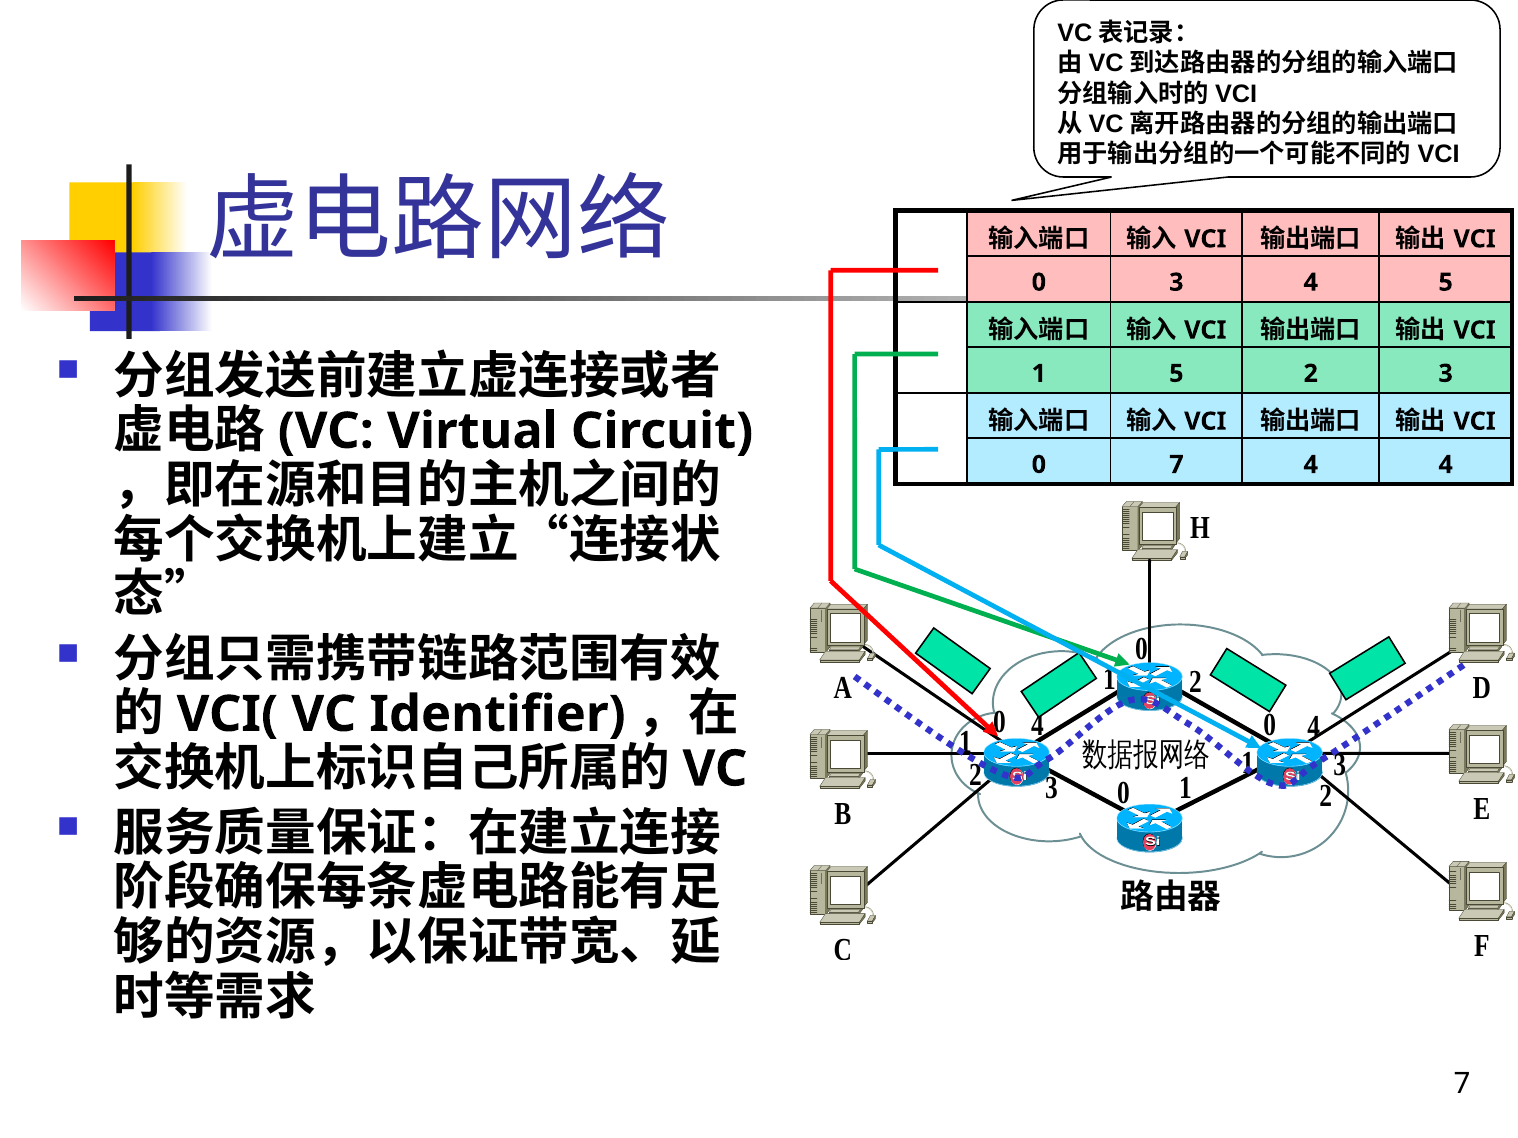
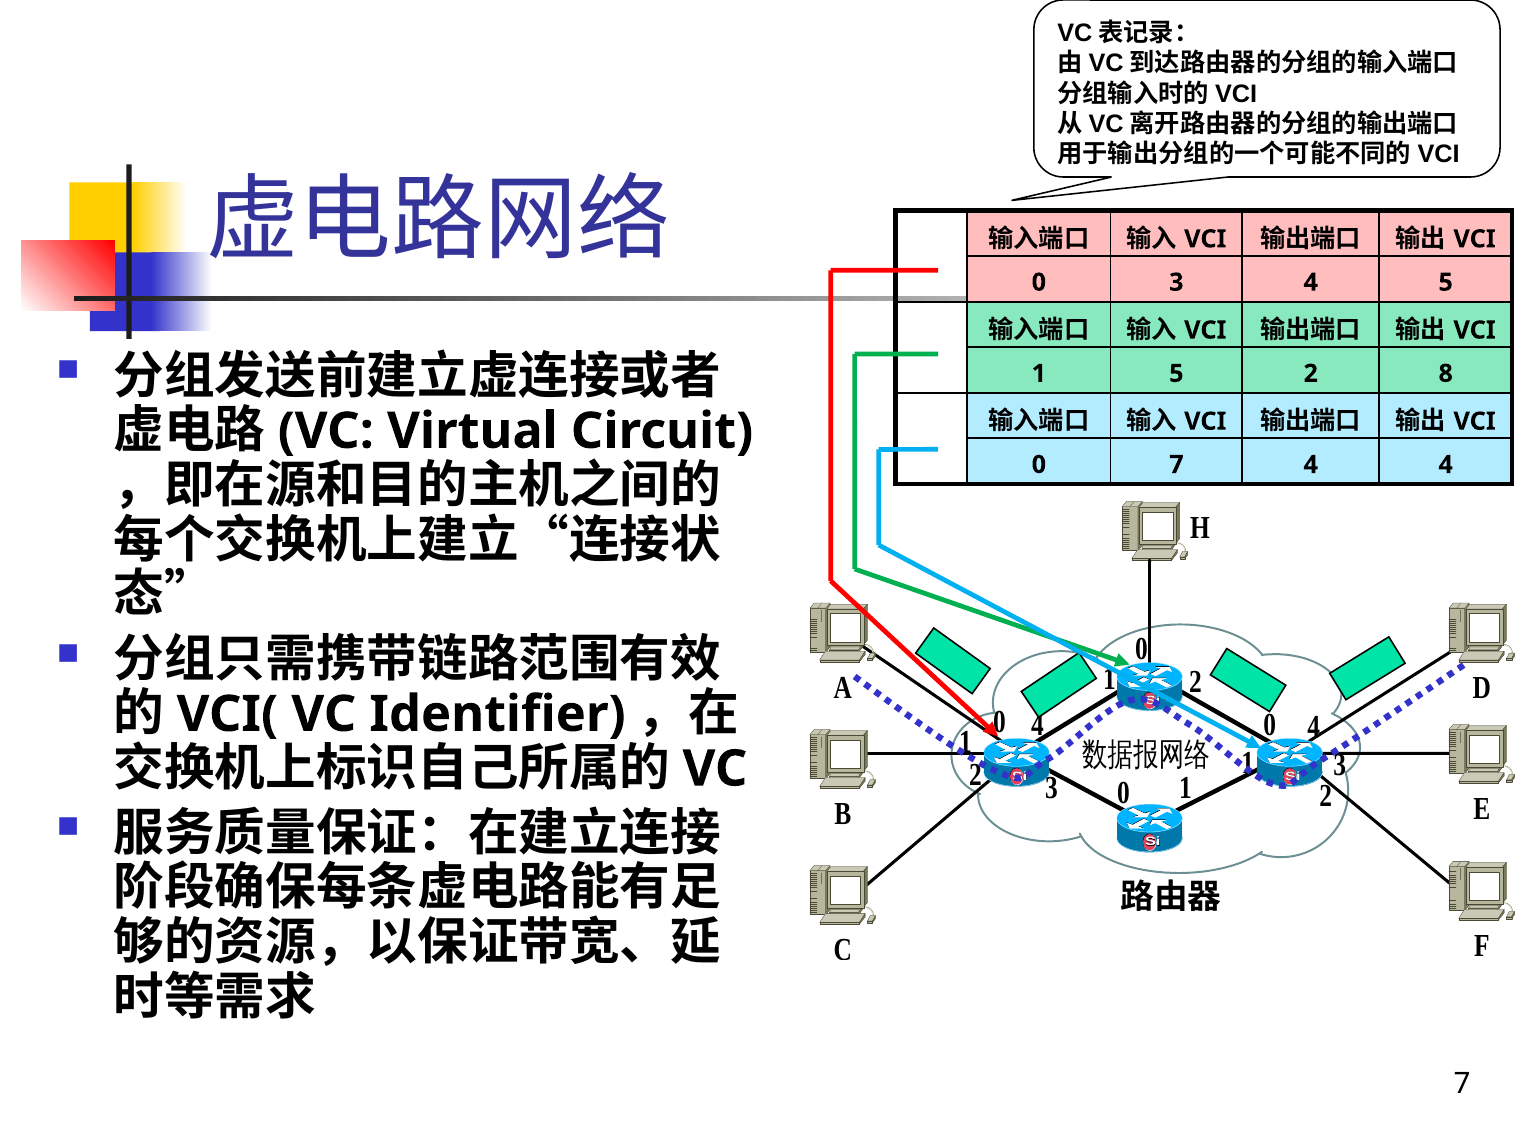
5 2 3: 3 -> 8
